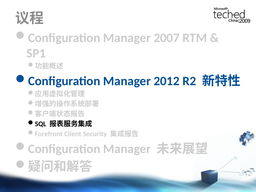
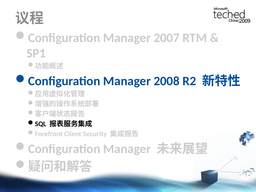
2012: 2012 -> 2008
